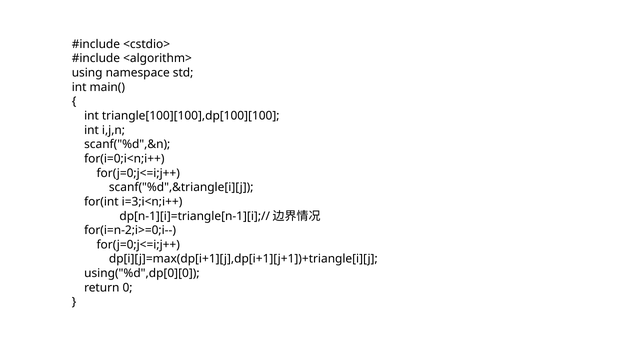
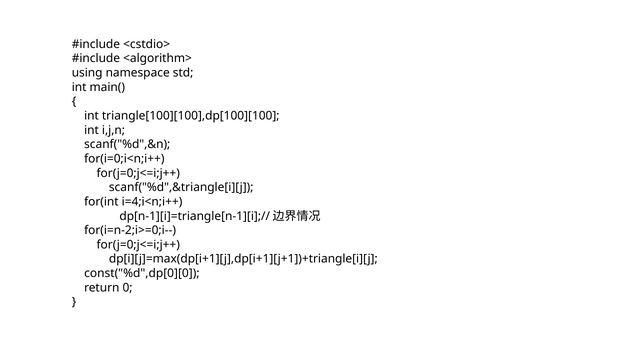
i=3;i<n;i++: i=3;i<n;i++ -> i=4;i<n;i++
using("%d",dp[0][0: using("%d",dp[0][0 -> const("%d",dp[0][0
